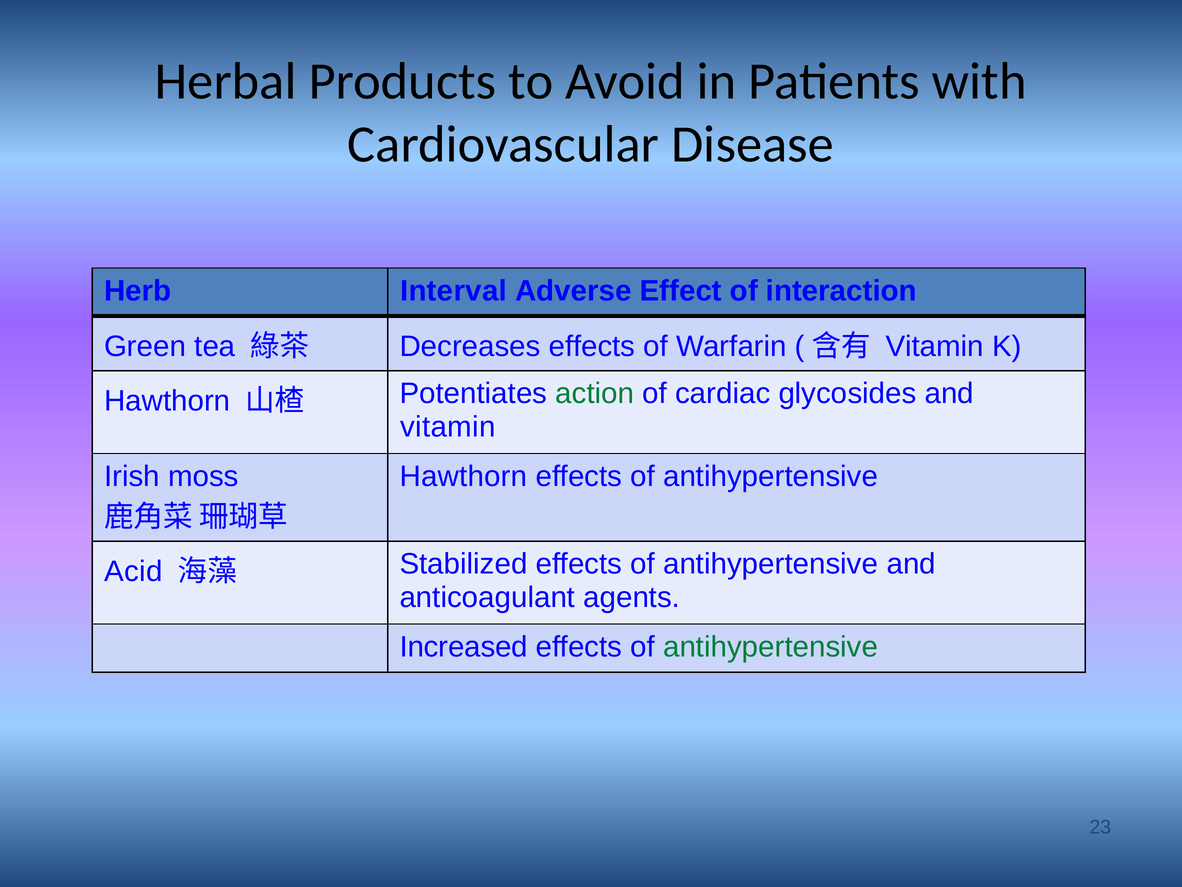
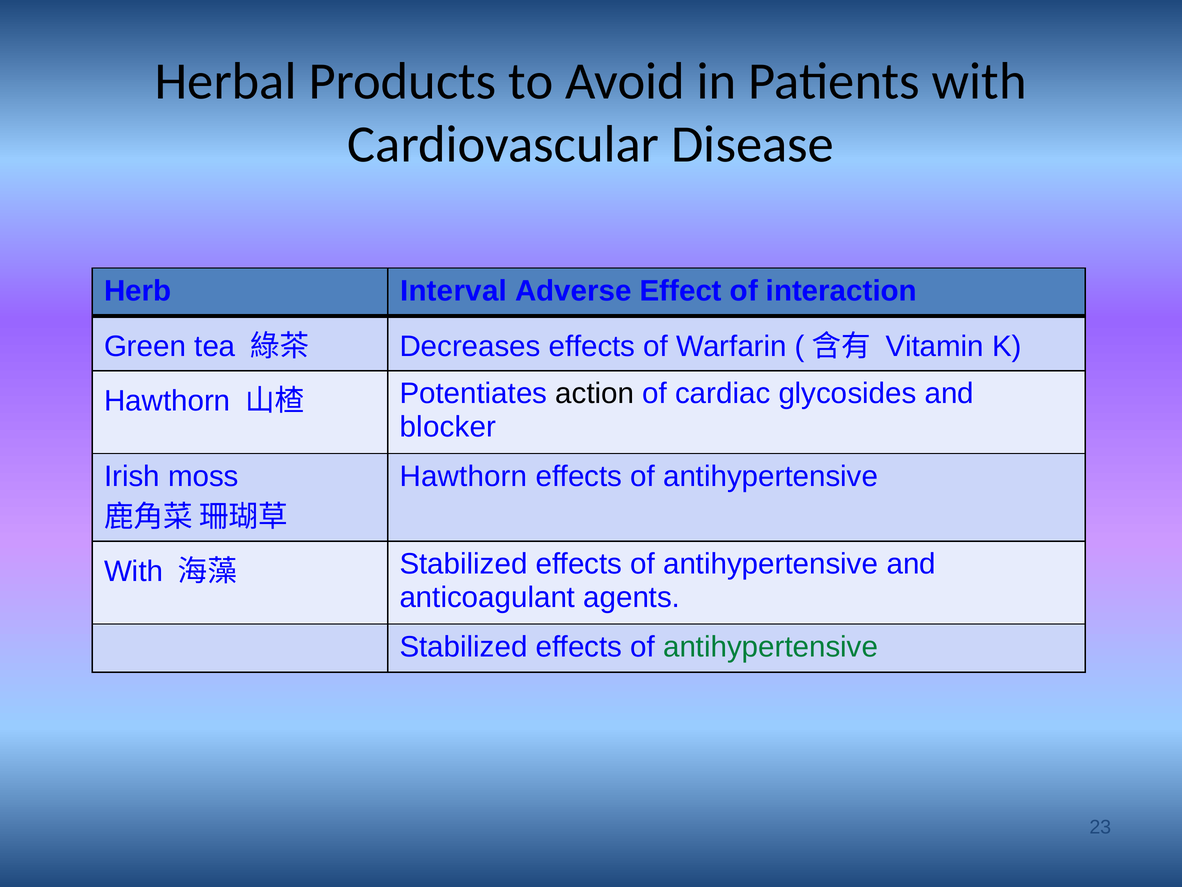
action colour: green -> black
vitamin at (448, 427): vitamin -> blocker
Acid at (133, 571): Acid -> With
Increased at (464, 647): Increased -> Stabilized
